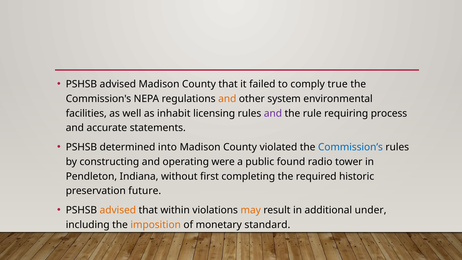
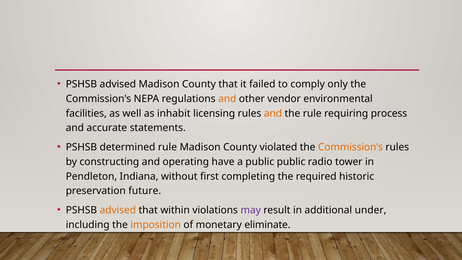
true: true -> only
system: system -> vendor
and at (273, 113) colour: purple -> orange
determined into: into -> rule
Commission’s colour: blue -> orange
were: were -> have
public found: found -> public
may colour: orange -> purple
standard: standard -> eliminate
